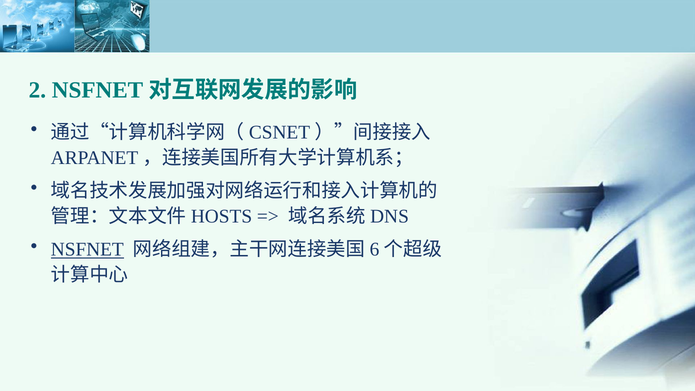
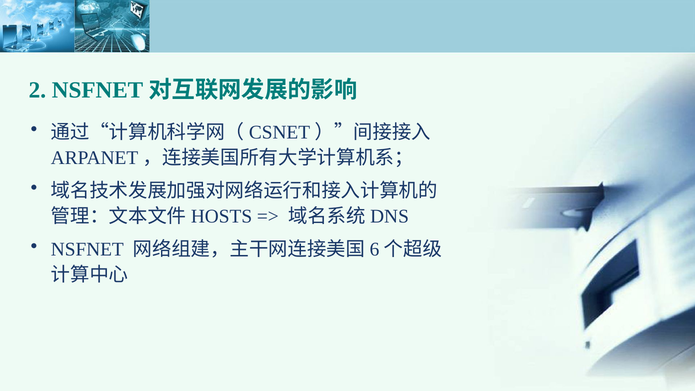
NSFNET underline: present -> none
